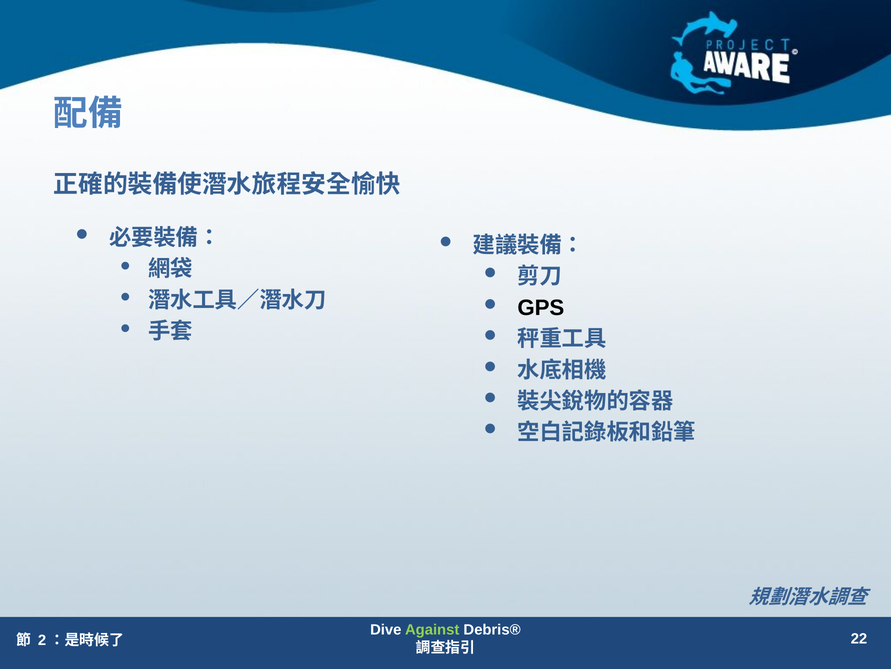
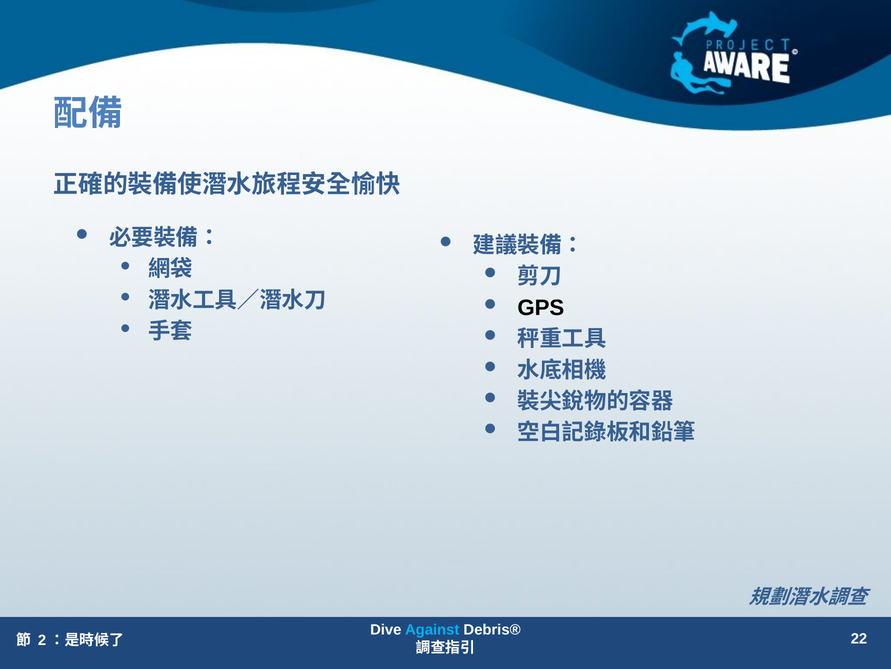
Against colour: light green -> light blue
